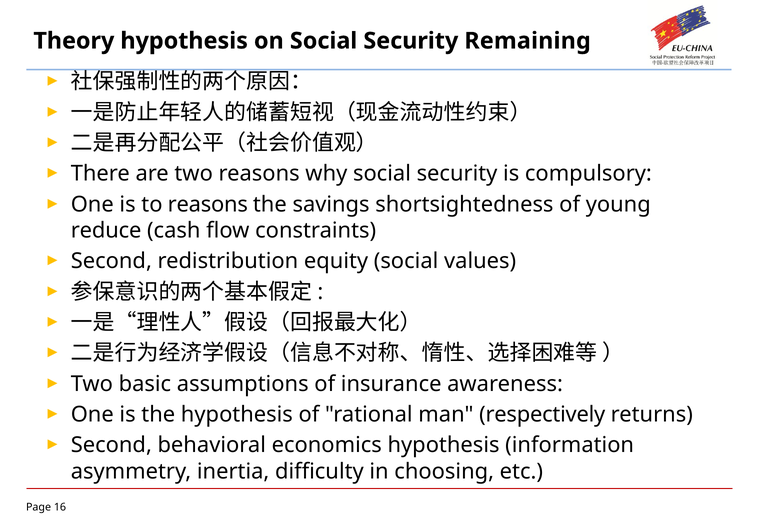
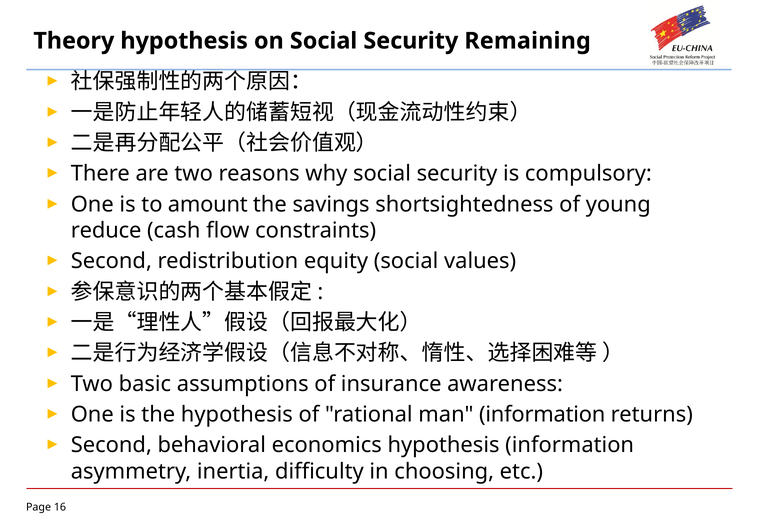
to reasons: reasons -> amount
man respectively: respectively -> information
